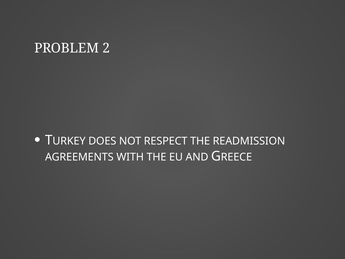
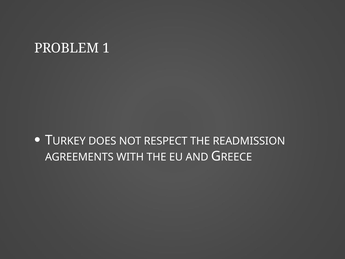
2: 2 -> 1
